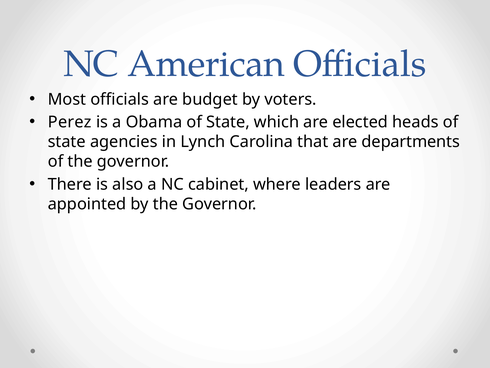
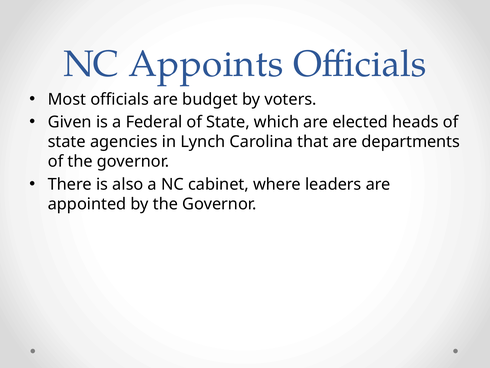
American: American -> Appoints
Perez: Perez -> Given
Obama: Obama -> Federal
